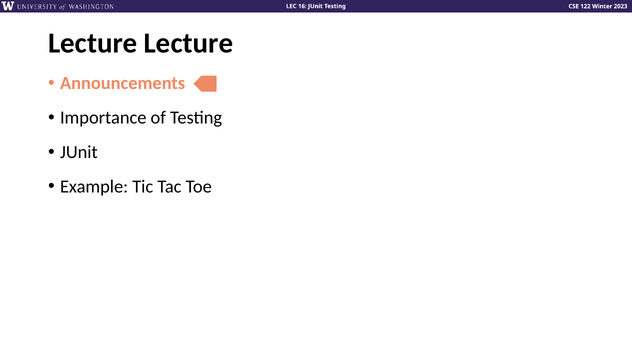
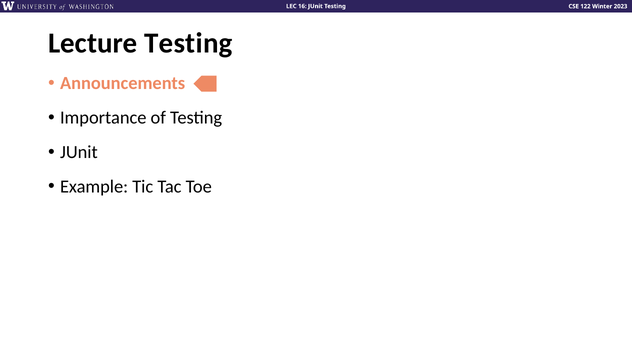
Lecture Lecture: Lecture -> Testing
